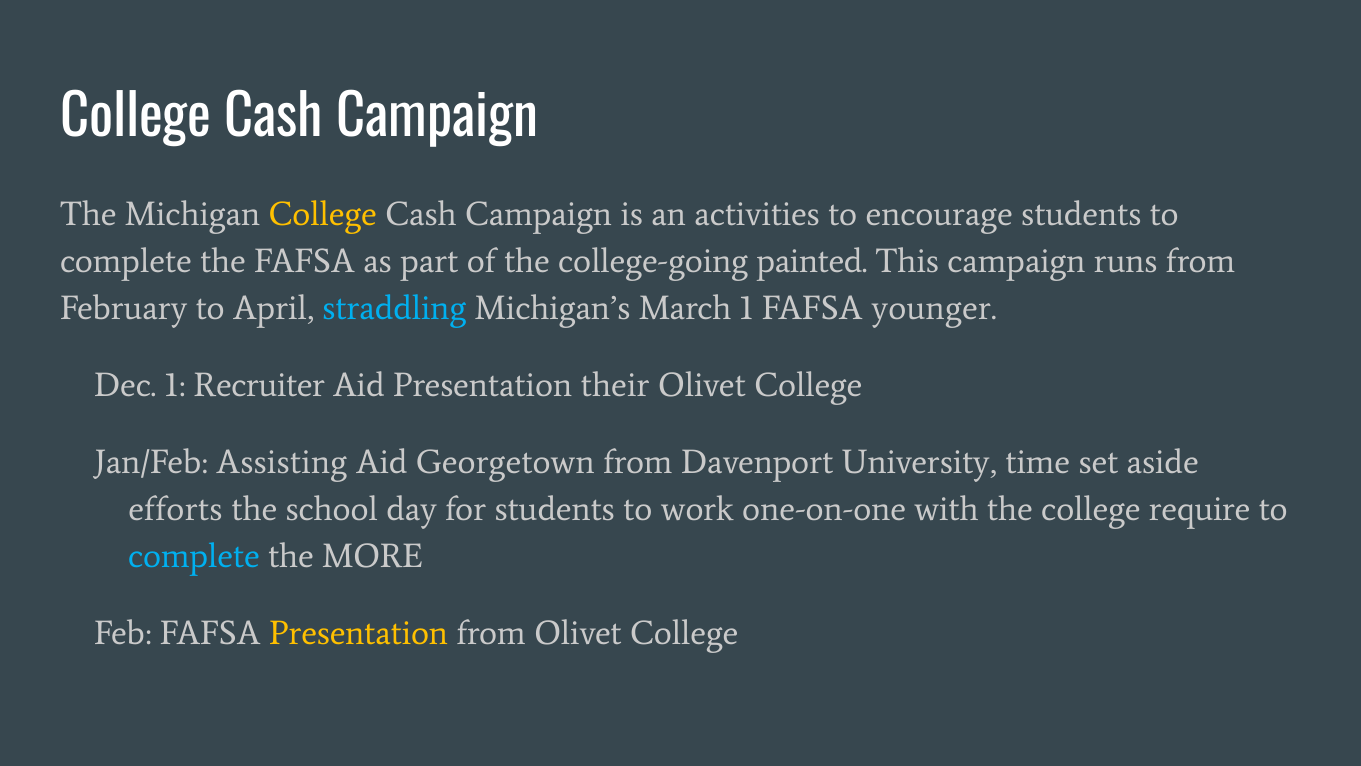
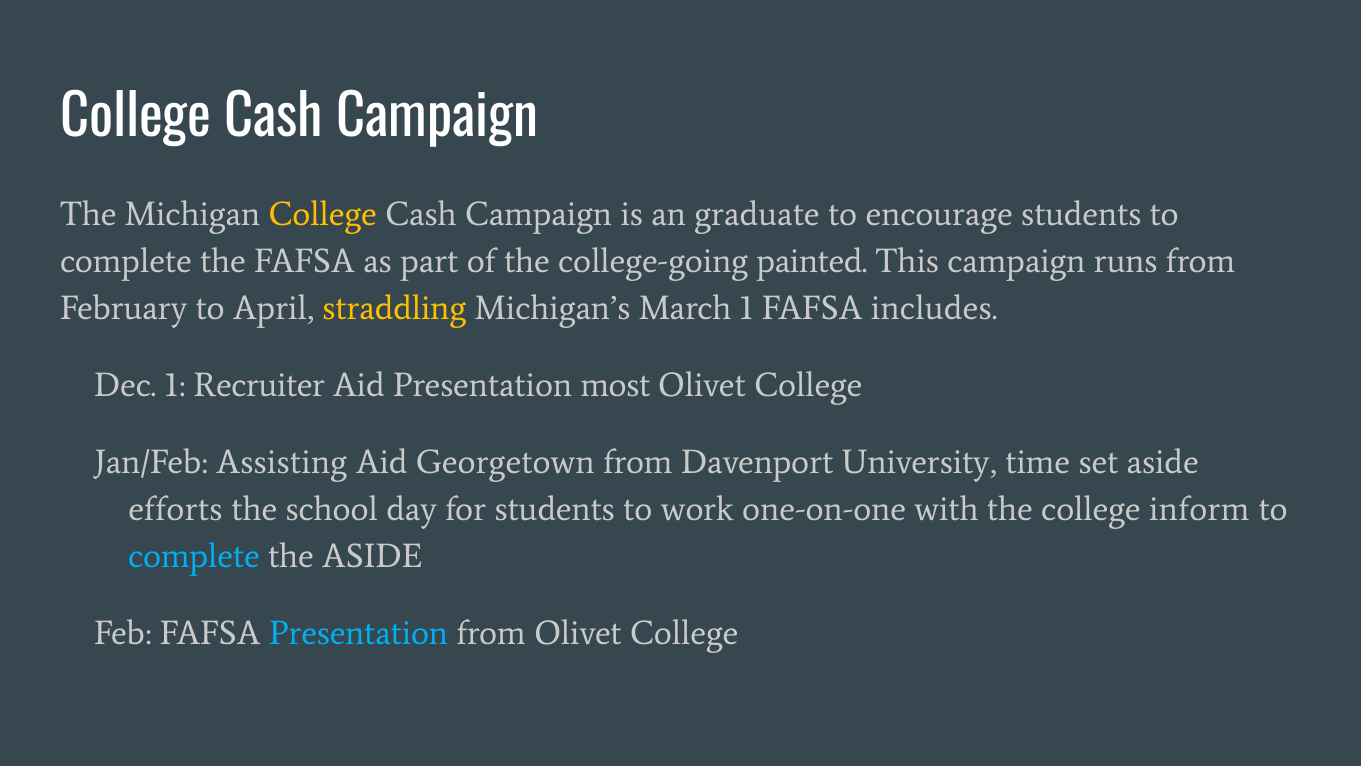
activities: activities -> graduate
straddling colour: light blue -> yellow
younger: younger -> includes
their: their -> most
require: require -> inform
the MORE: MORE -> ASIDE
Presentation at (359, 633) colour: yellow -> light blue
